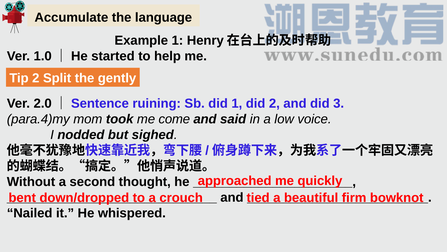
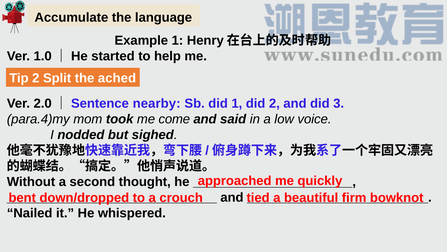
gently: gently -> ached
ruining: ruining -> nearby
